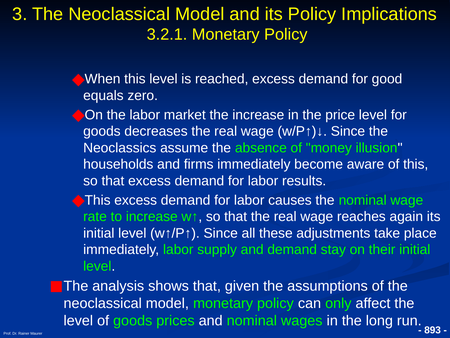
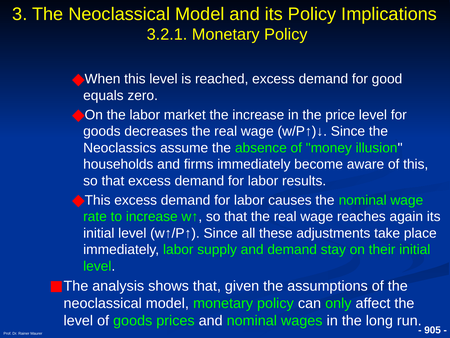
893: 893 -> 905
